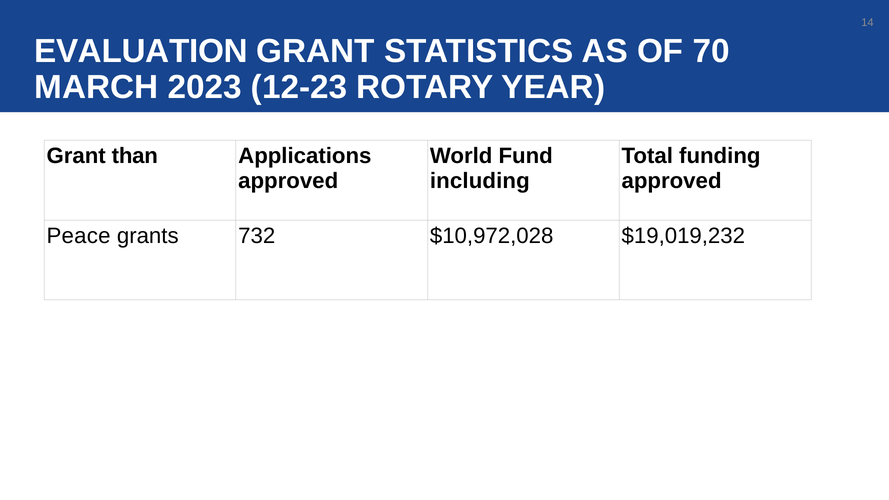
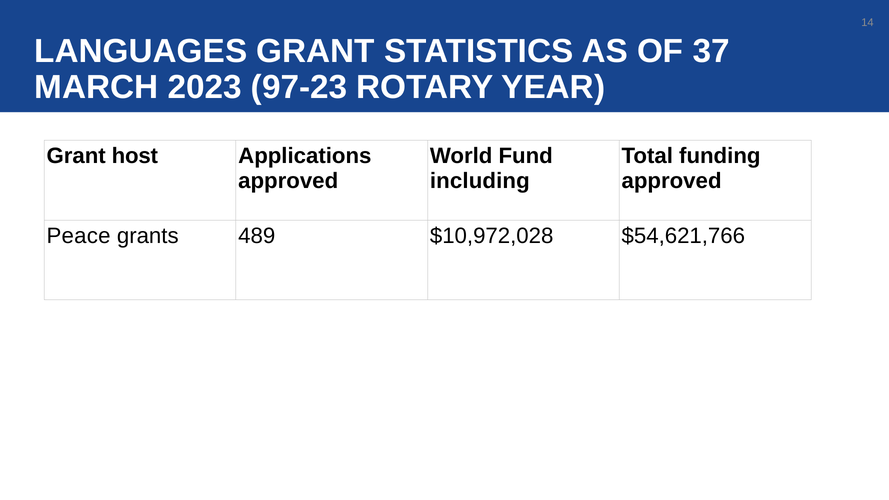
EVALUATION: EVALUATION -> LANGUAGES
70: 70 -> 37
12-23: 12-23 -> 97-23
than: than -> host
732: 732 -> 489
$19,019,232: $19,019,232 -> $54,621,766
